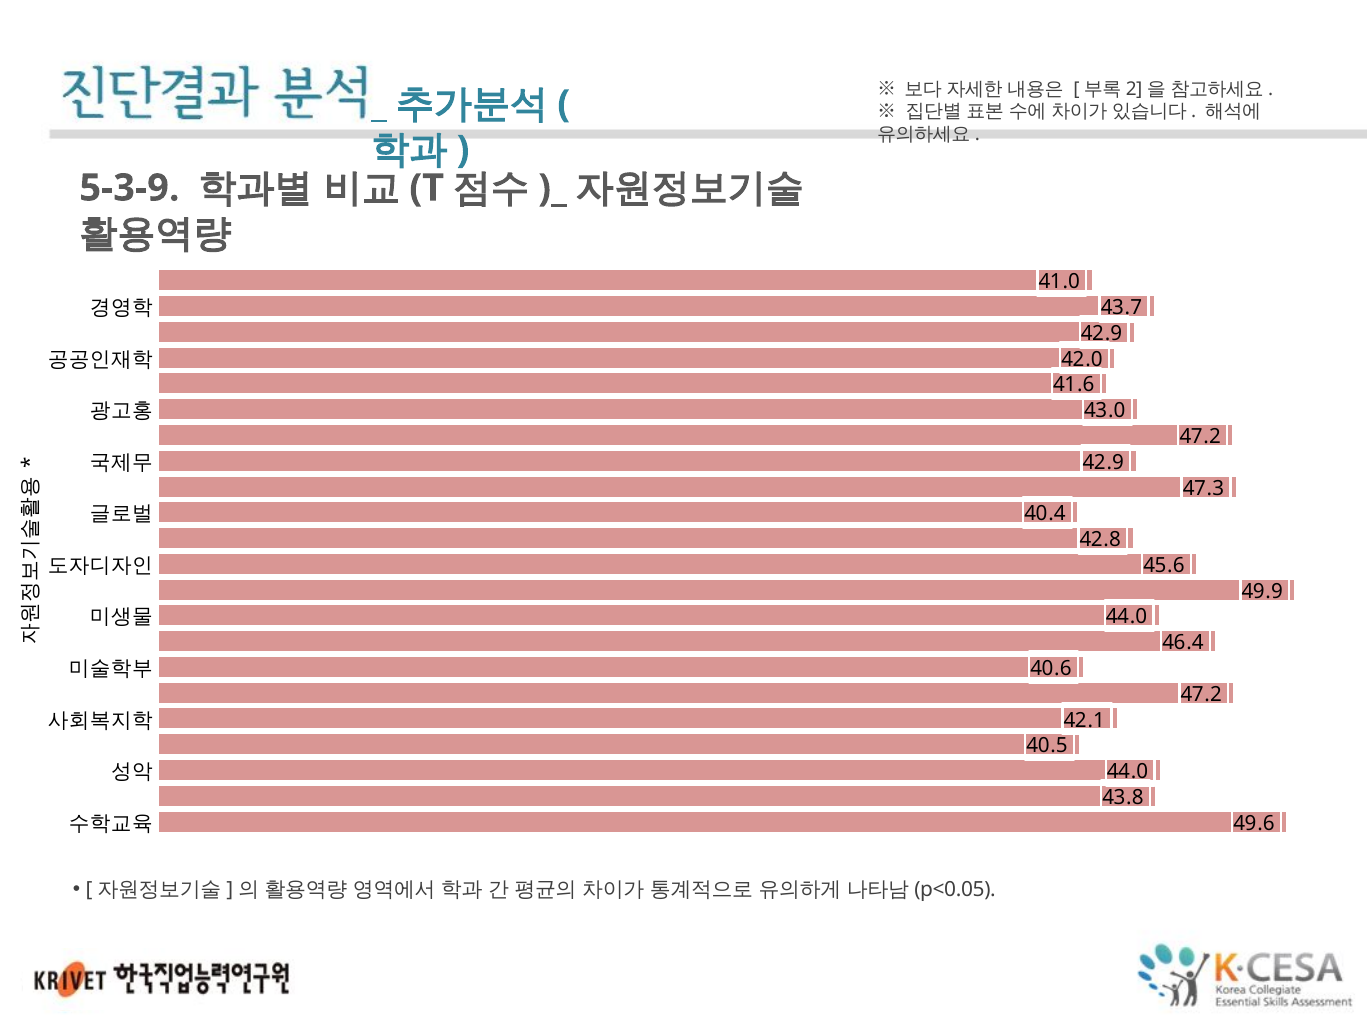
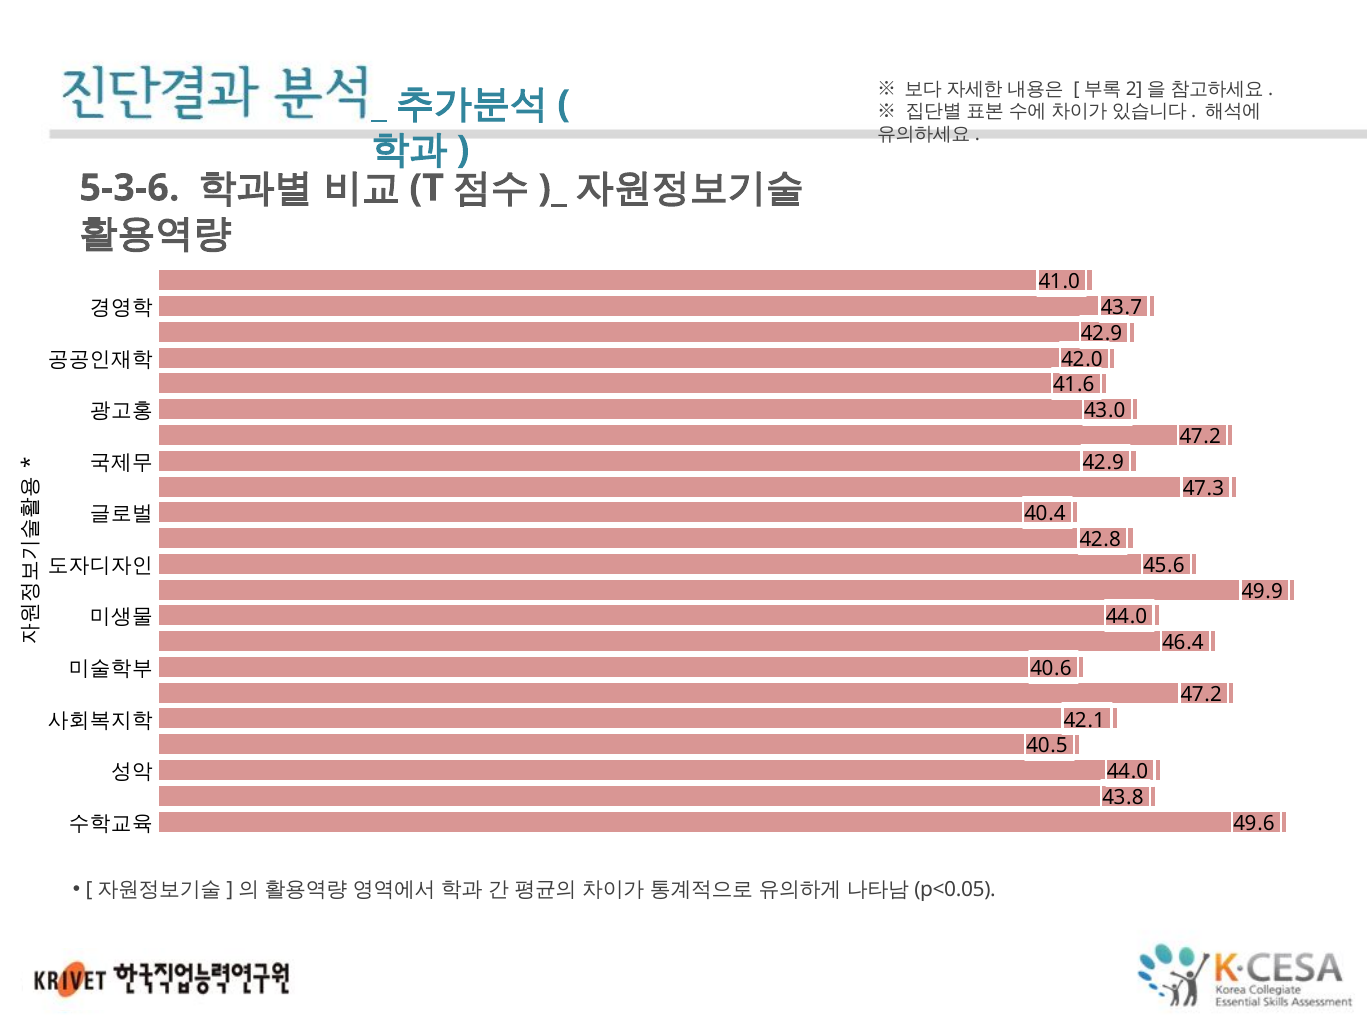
5-3-9: 5-3-9 -> 5-3-6
